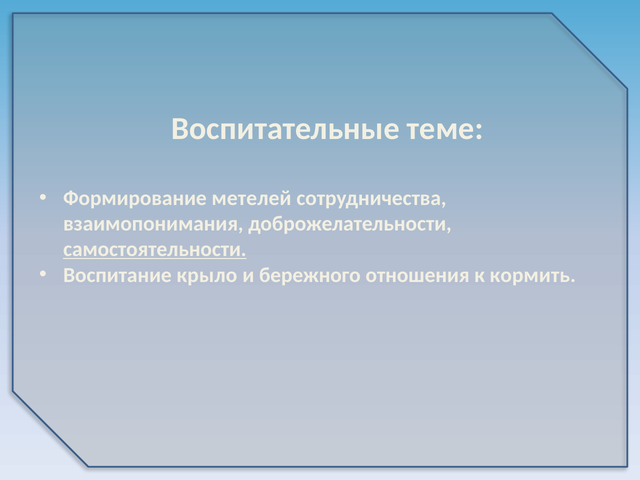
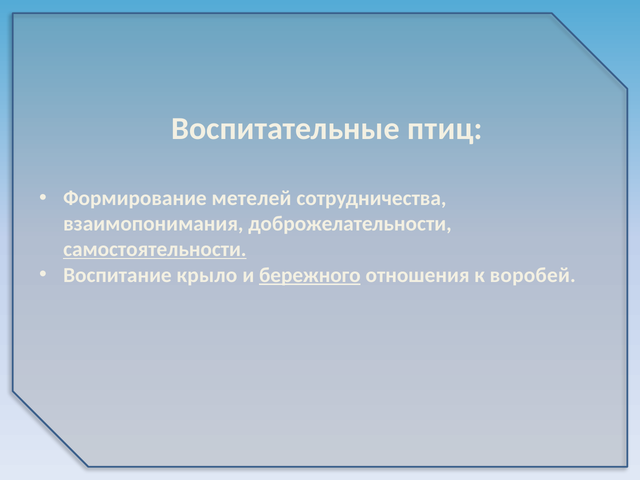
теме: теме -> птиц
бережного underline: none -> present
кормить: кормить -> воробей
